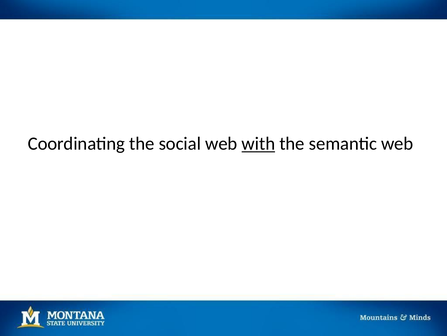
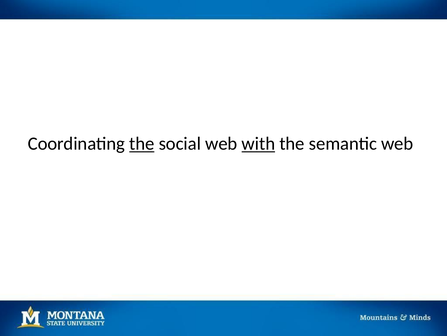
the at (142, 143) underline: none -> present
